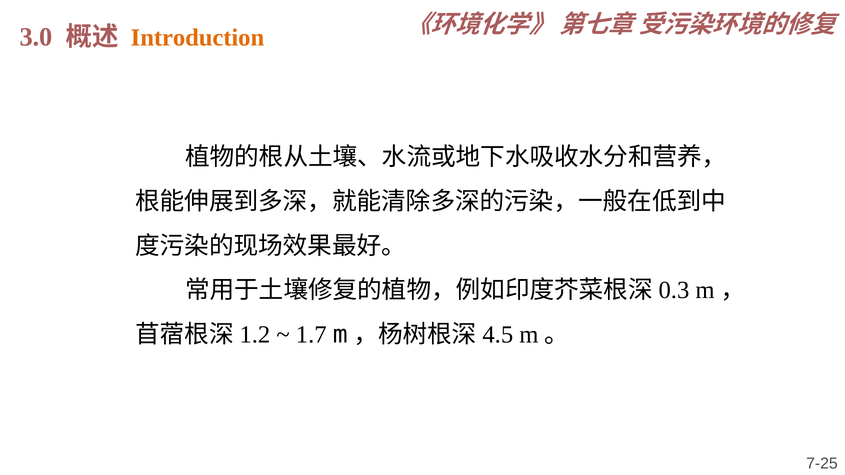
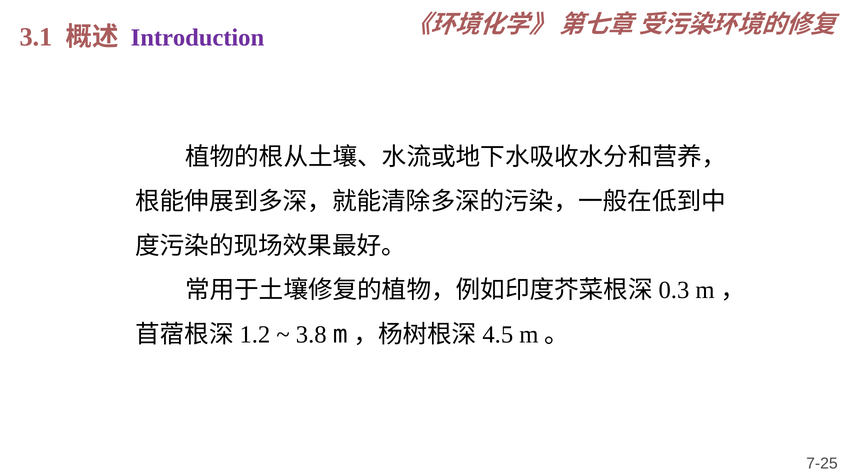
3.0: 3.0 -> 3.1
Introduction colour: orange -> purple
1.7: 1.7 -> 3.8
